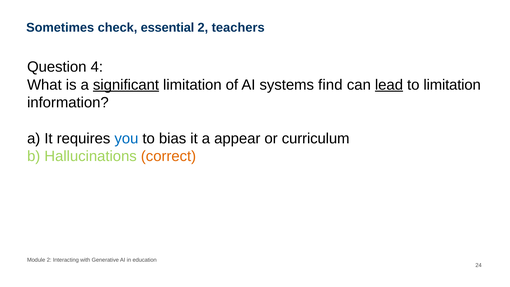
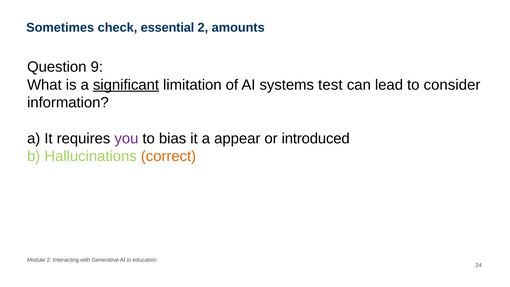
teachers: teachers -> amounts
4: 4 -> 9
find: find -> test
lead underline: present -> none
to limitation: limitation -> consider
you colour: blue -> purple
curriculum: curriculum -> introduced
